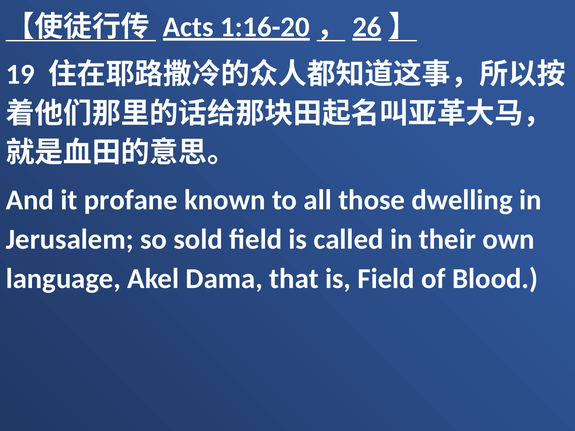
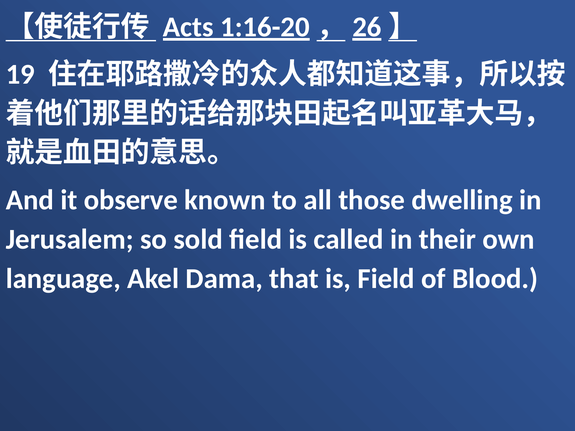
profane: profane -> observe
